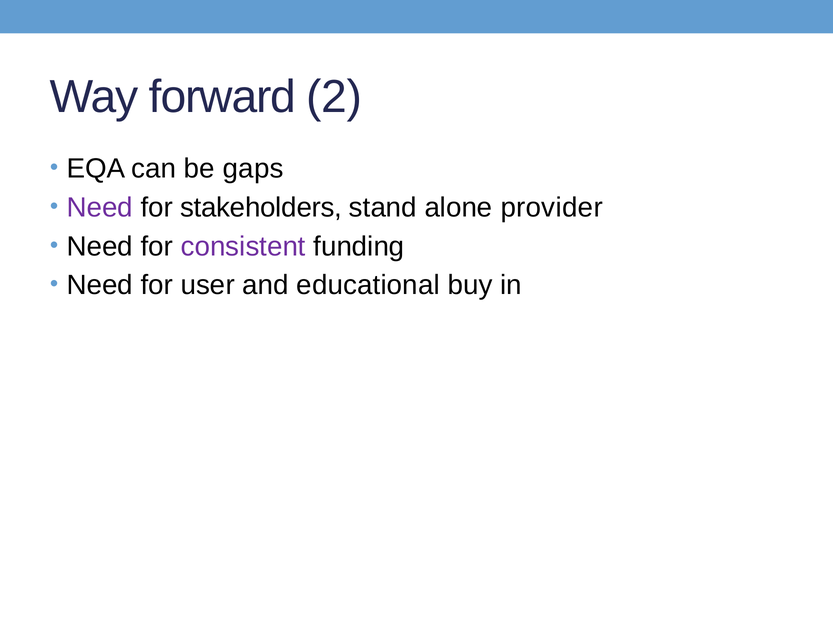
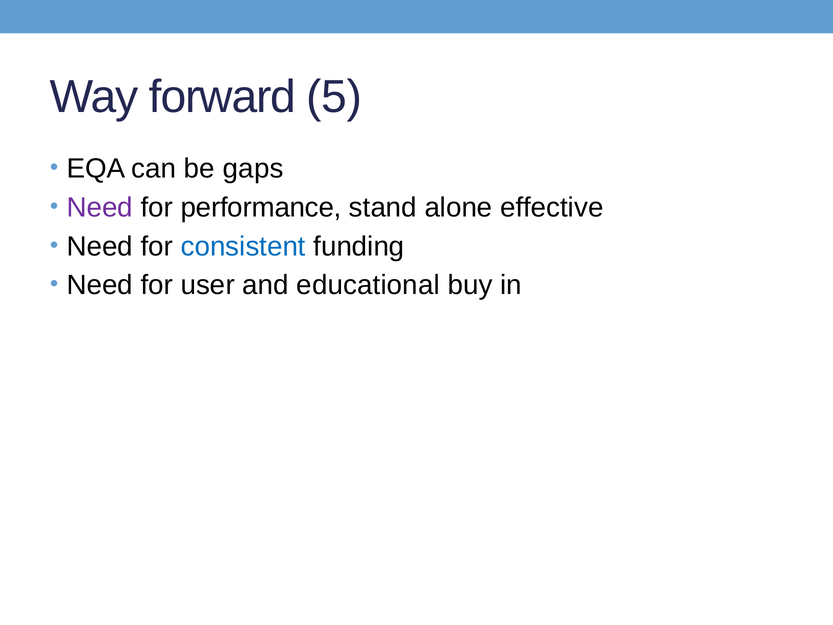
2: 2 -> 5
stakeholders: stakeholders -> performance
provider: provider -> effective
consistent colour: purple -> blue
